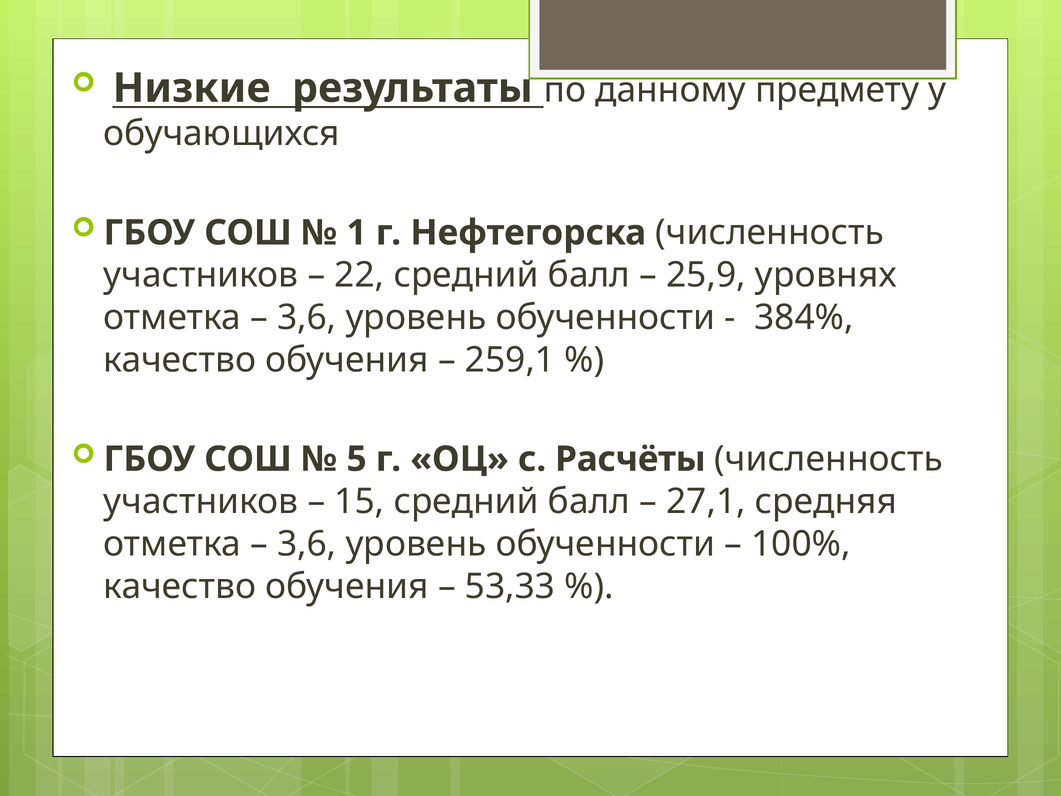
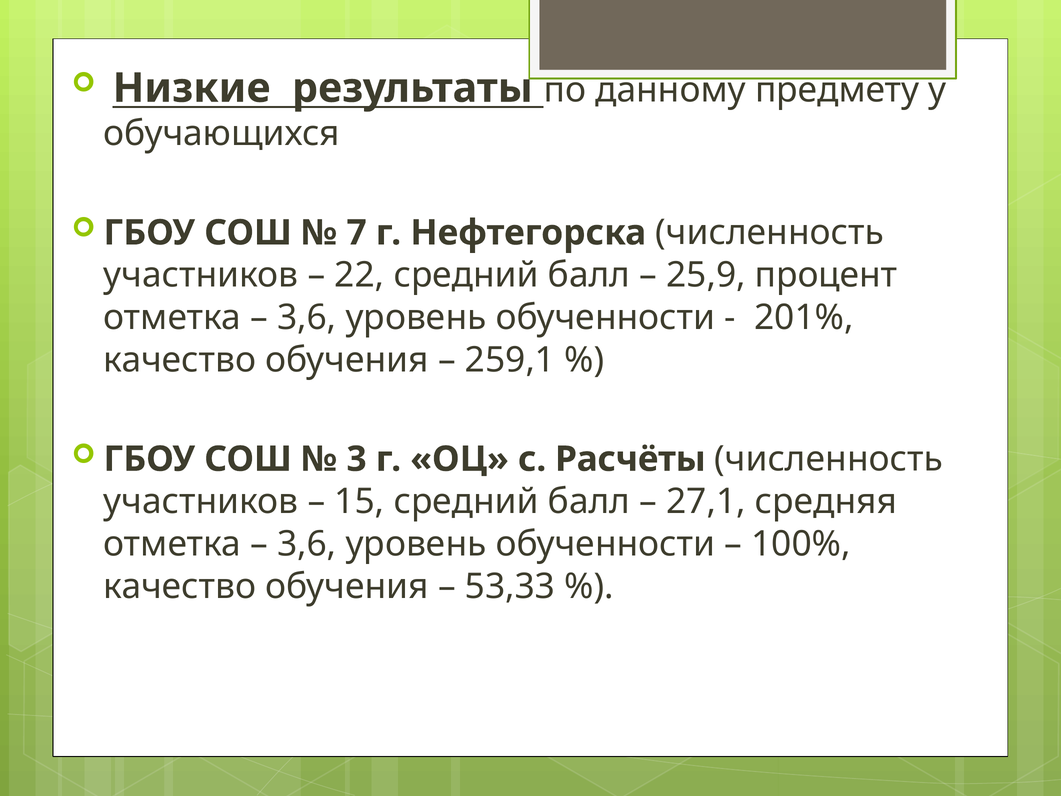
1: 1 -> 7
уровнях: уровнях -> процент
384%: 384% -> 201%
5: 5 -> 3
